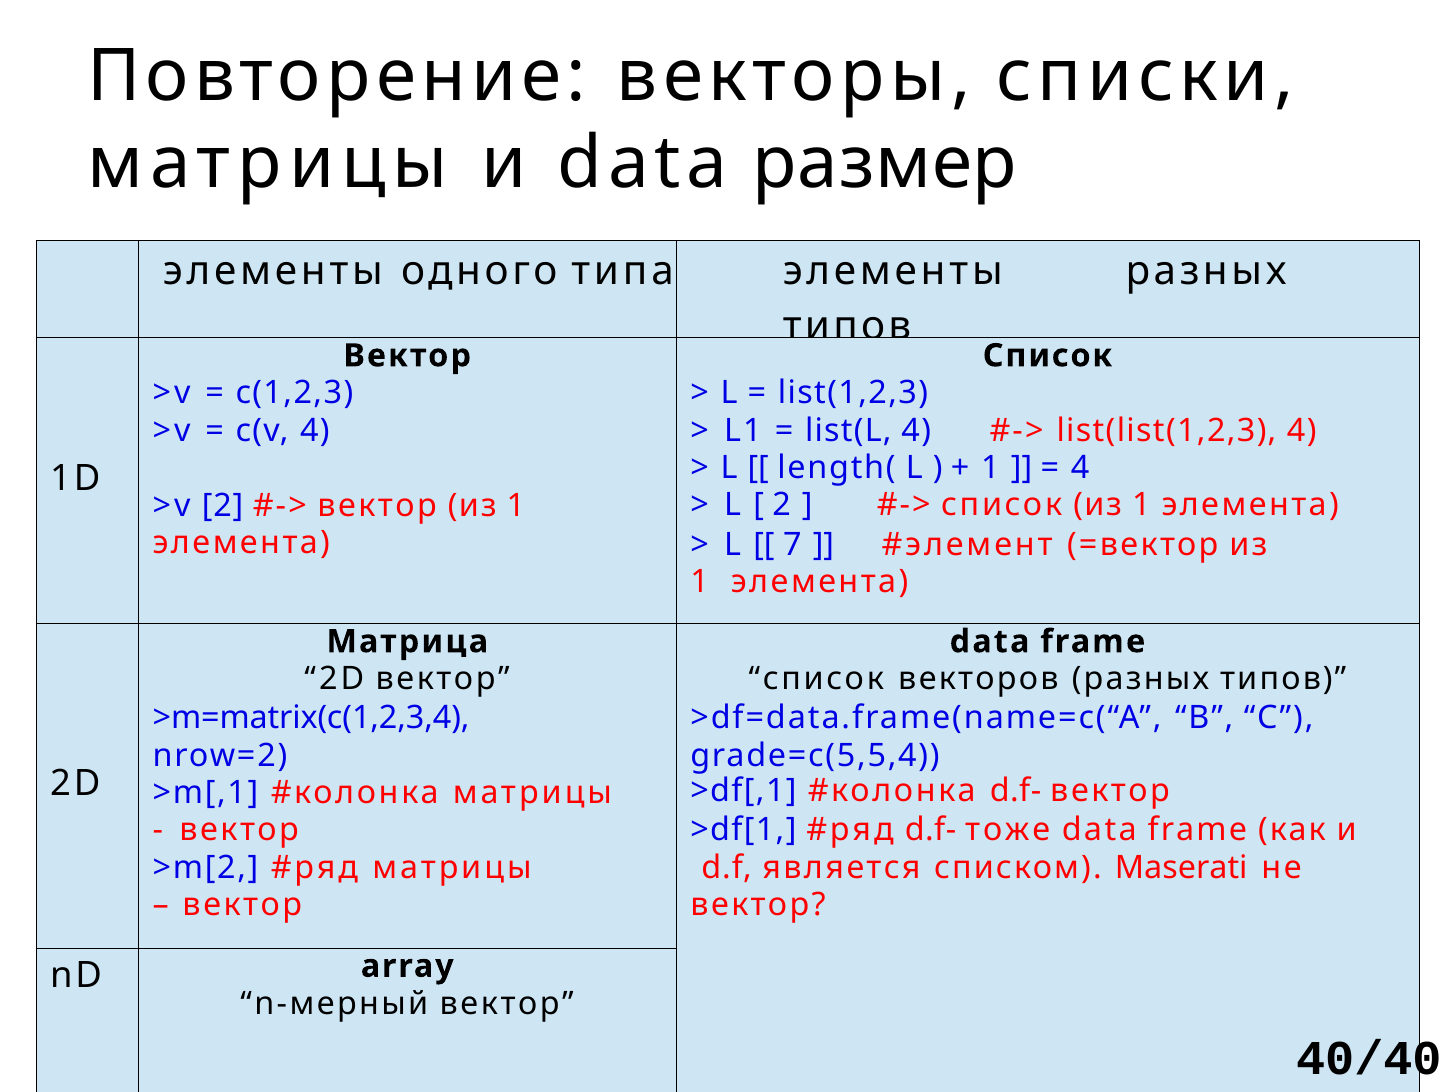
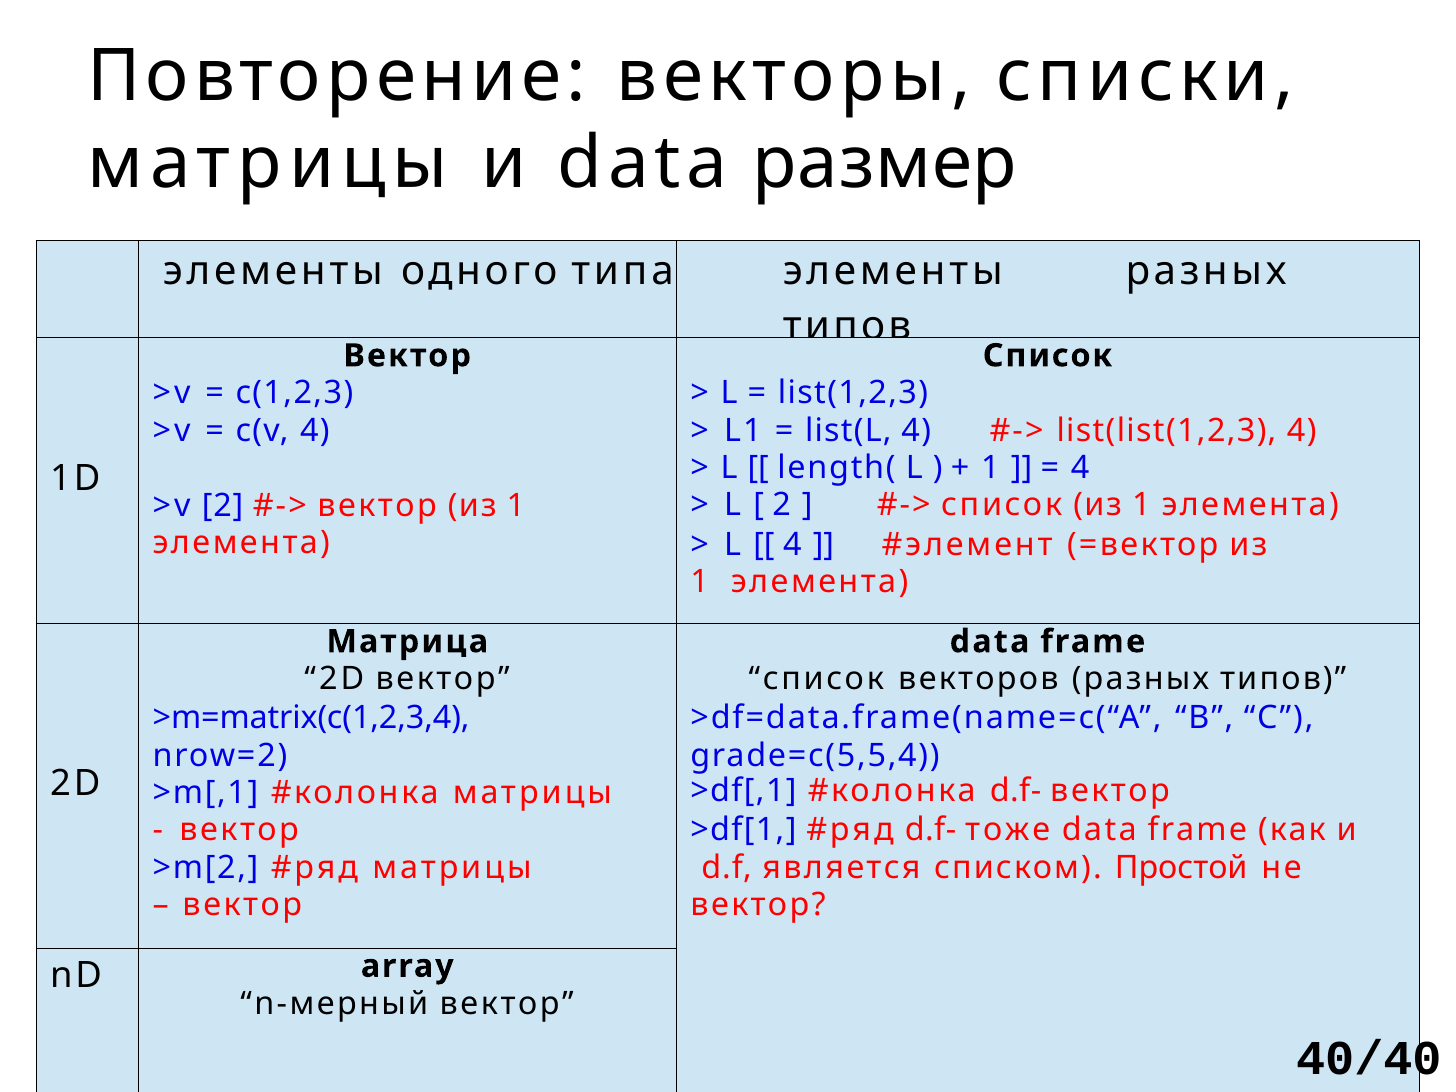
7 at (792, 544): 7 -> 4
Maserati: Maserati -> Простой
